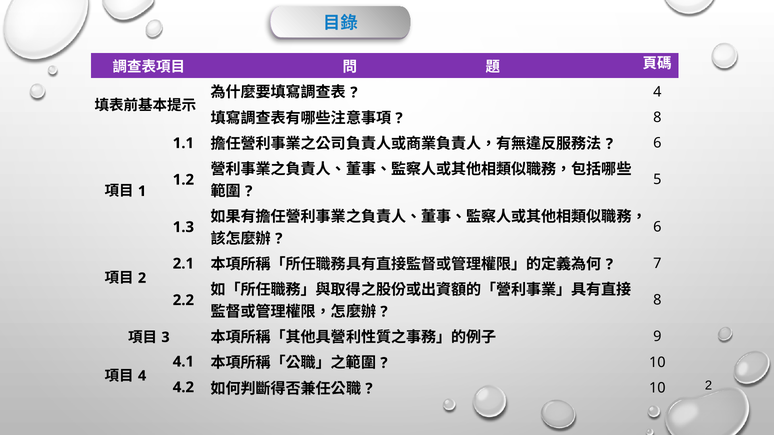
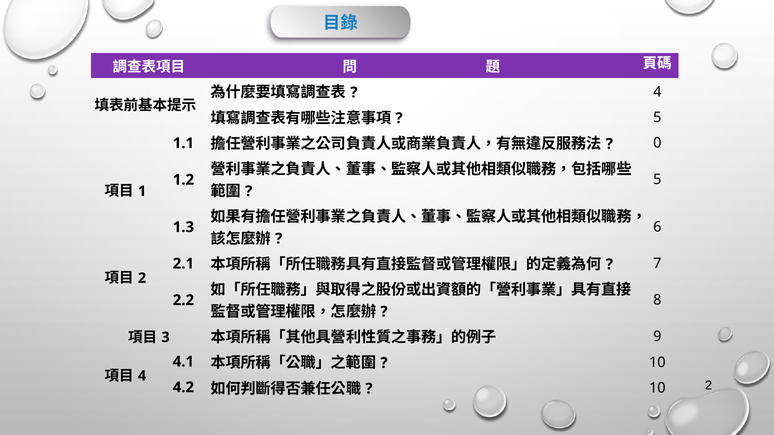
8 at (657, 118): 8 -> 5
6 at (657, 143): 6 -> 0
